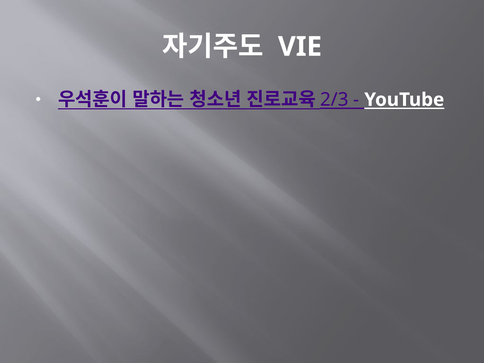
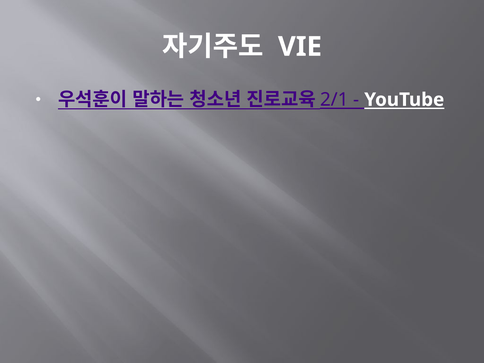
2/3: 2/3 -> 2/1
